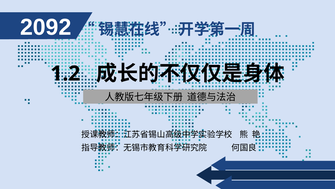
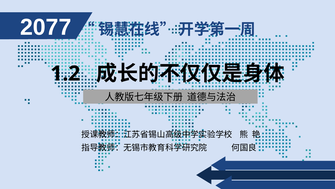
2092: 2092 -> 2077
